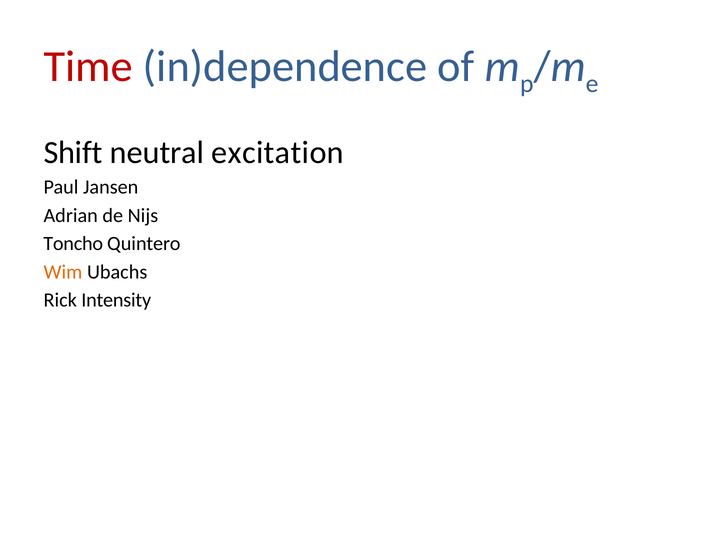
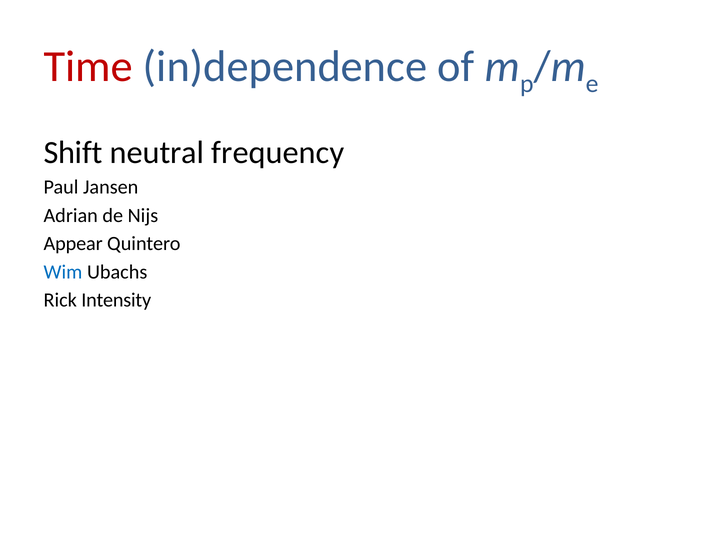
excitation: excitation -> frequency
Toncho: Toncho -> Appear
Wim colour: orange -> blue
